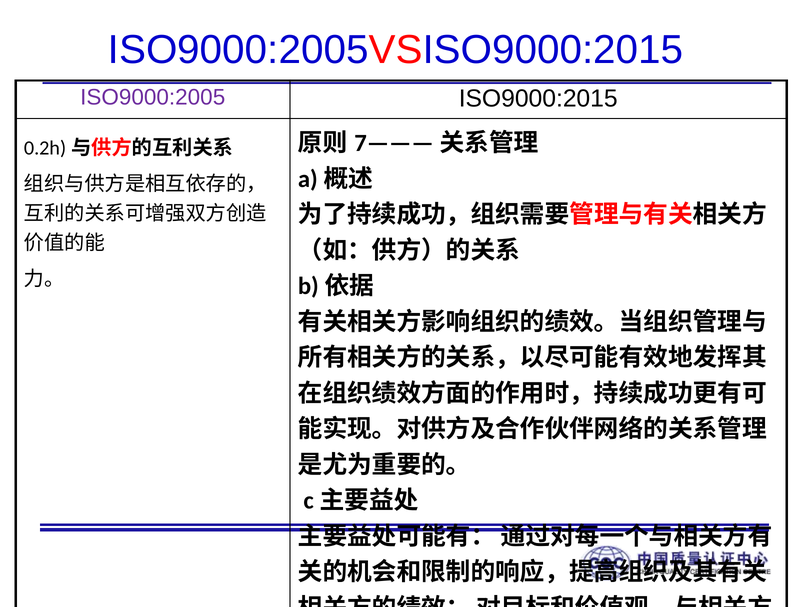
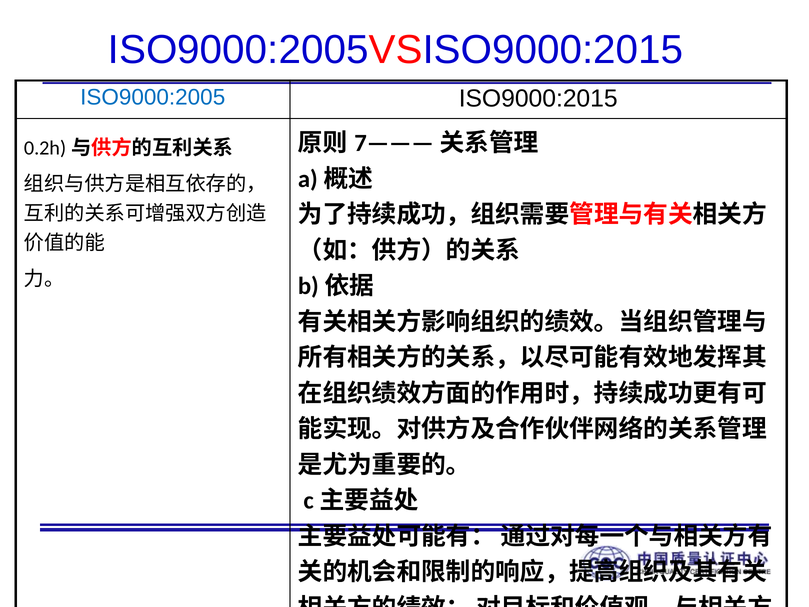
ISO9000:2005 colour: purple -> blue
